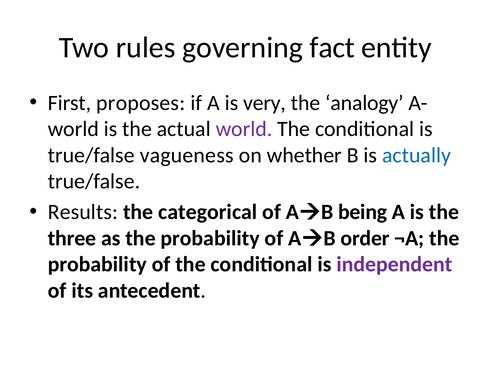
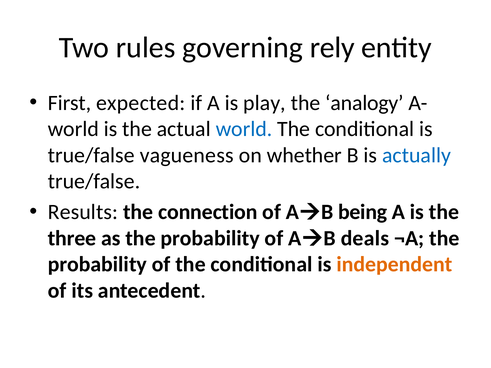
fact: fact -> rely
proposes: proposes -> expected
very: very -> play
world at (244, 129) colour: purple -> blue
categorical: categorical -> connection
order: order -> deals
independent colour: purple -> orange
